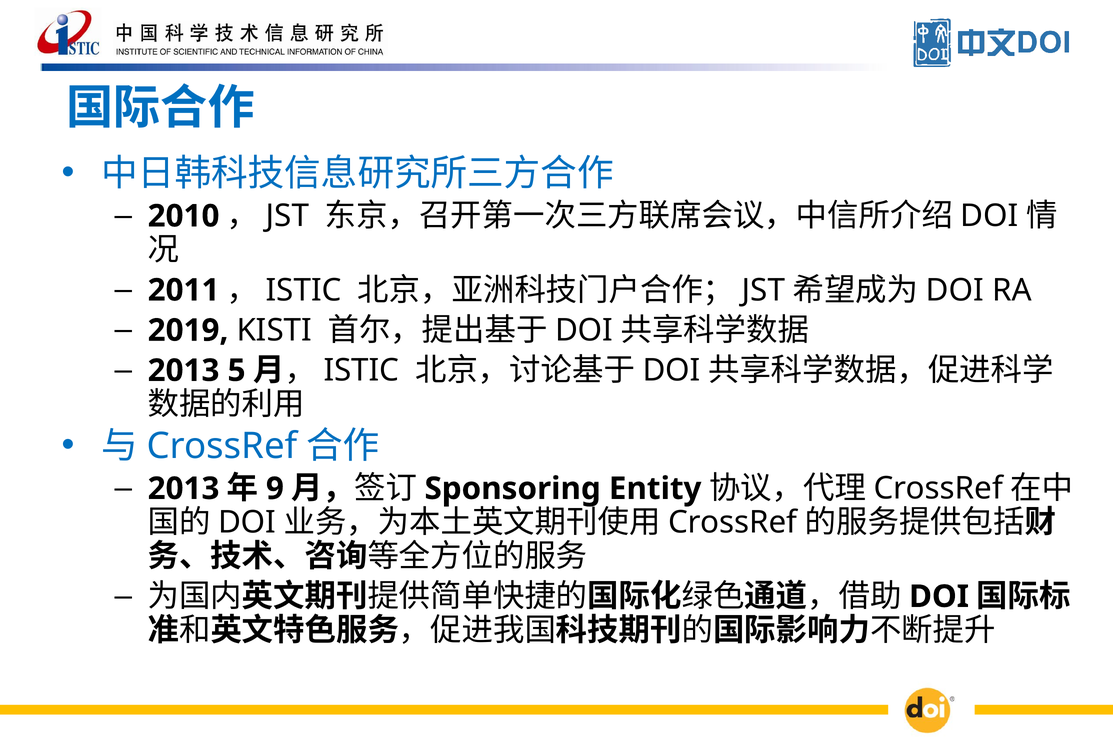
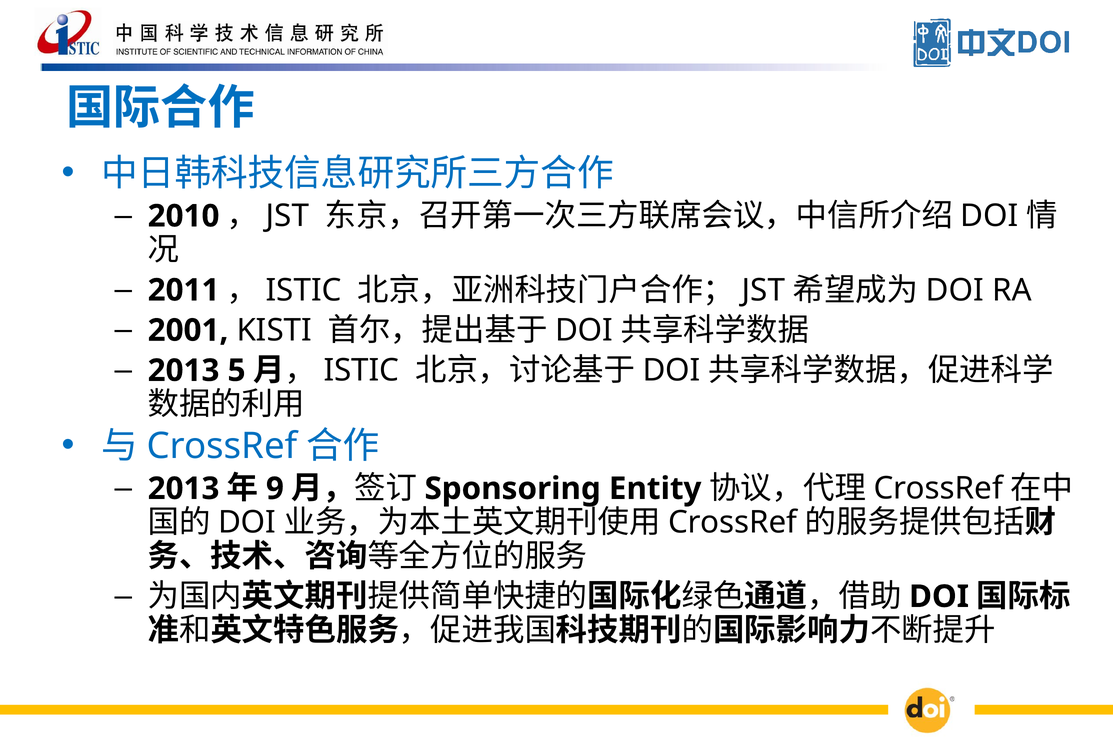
2019: 2019 -> 2001
